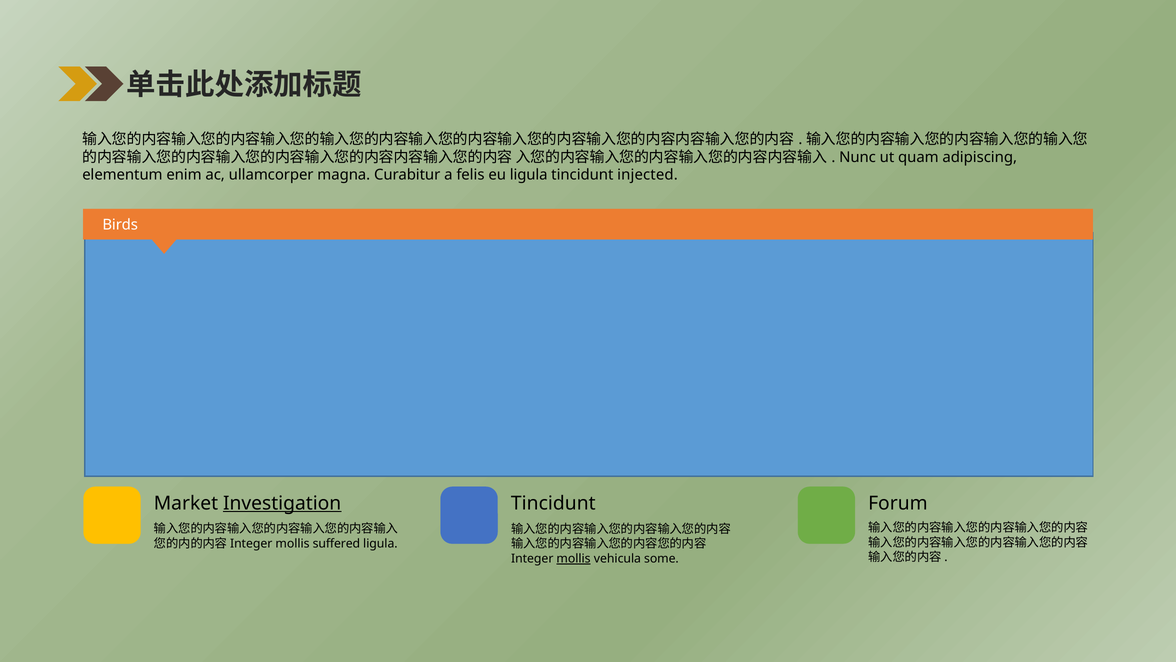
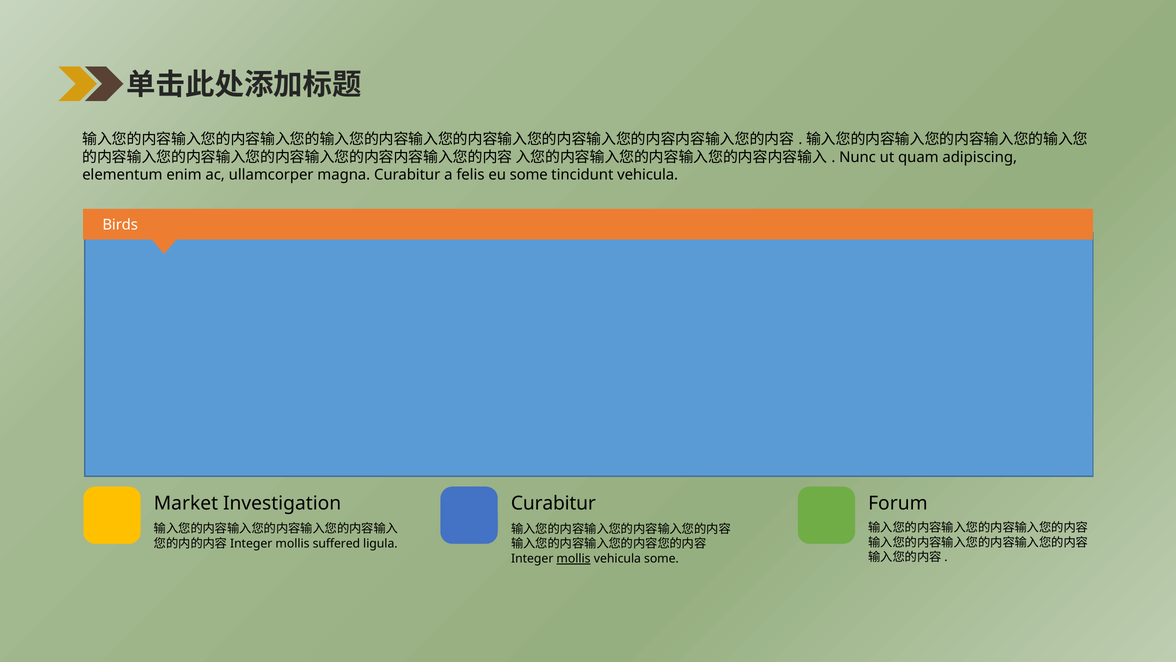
eu ligula: ligula -> some
tincidunt injected: injected -> vehicula
Investigation underline: present -> none
Tincidunt at (553, 503): Tincidunt -> Curabitur
